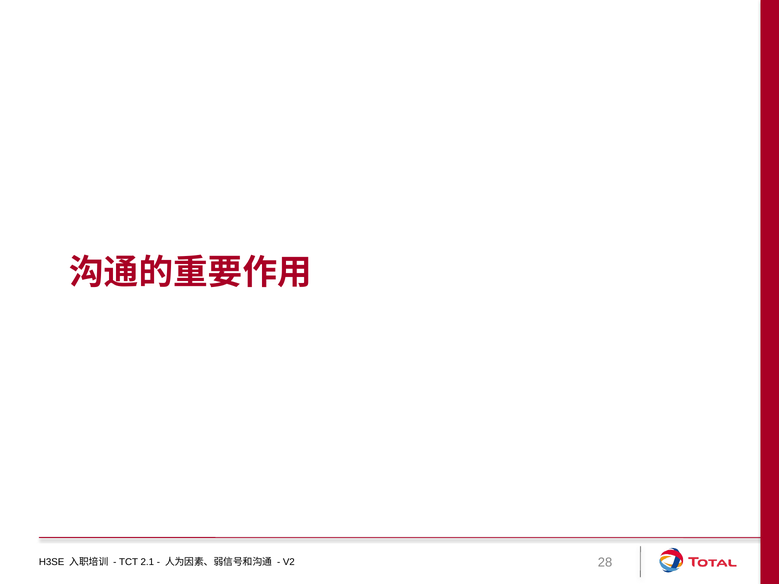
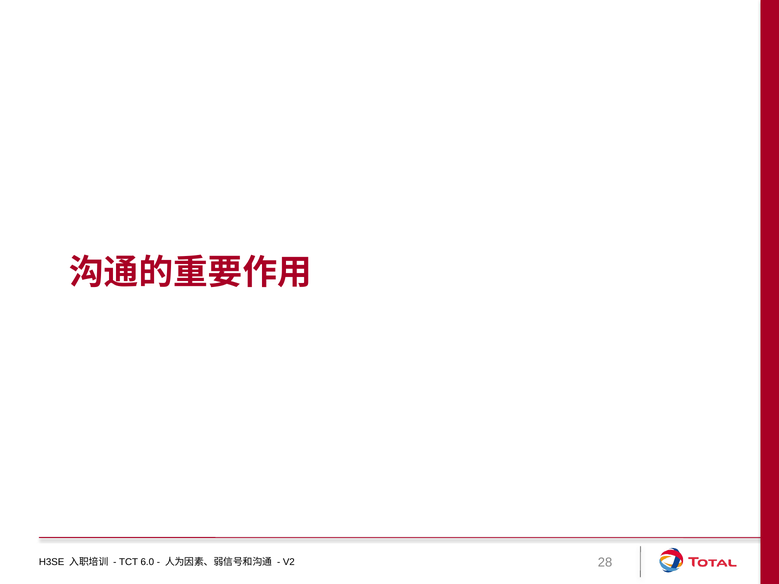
2.1: 2.1 -> 6.0
